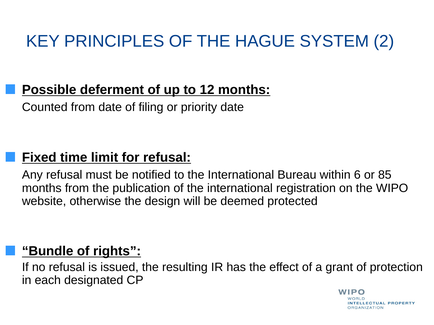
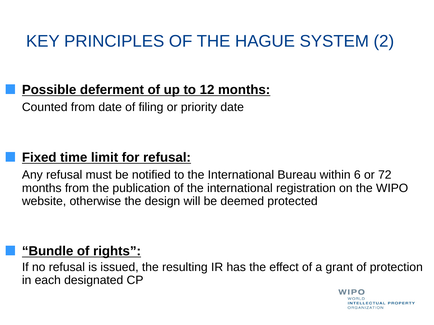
85: 85 -> 72
